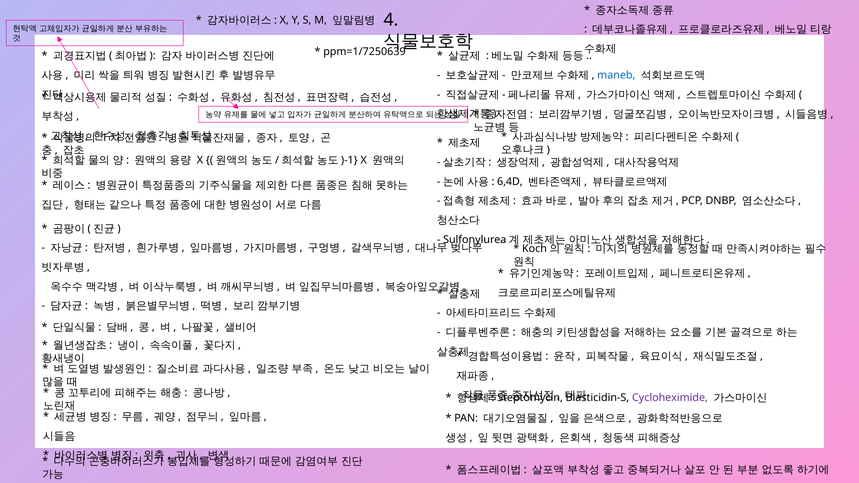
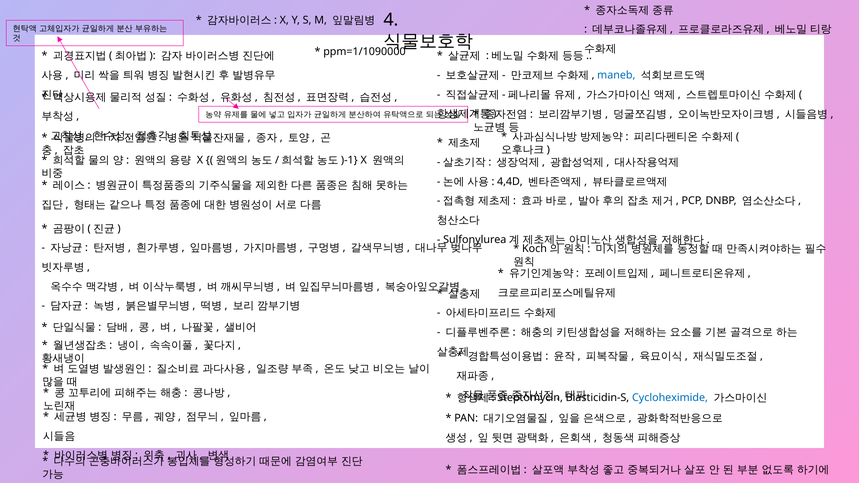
ppm=1/7250639: ppm=1/7250639 -> ppm=1/1090000
6,4D: 6,4D -> 4,4D
Cycloheximide colour: purple -> blue
